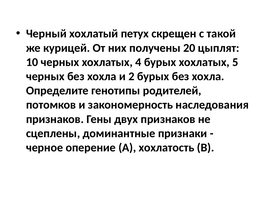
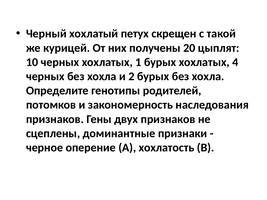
4: 4 -> 1
5: 5 -> 4
